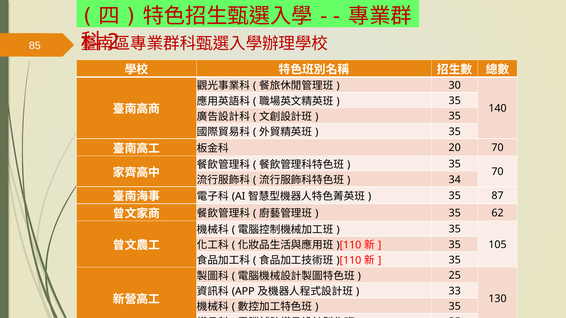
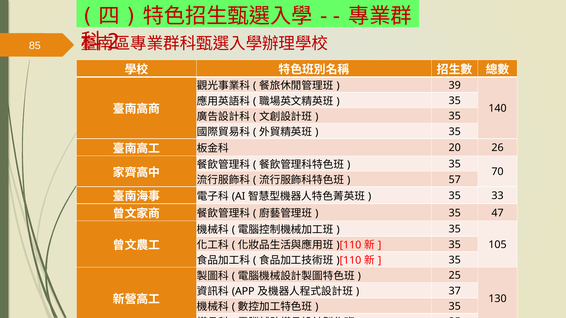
30: 30 -> 39
20 70: 70 -> 26
34: 34 -> 57
87: 87 -> 33
62: 62 -> 47
33: 33 -> 37
